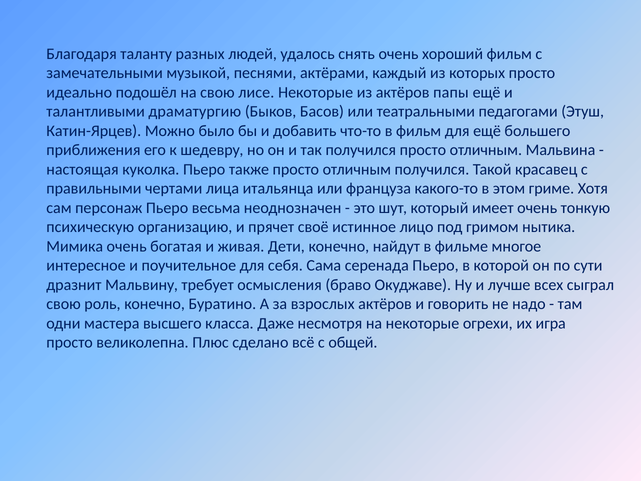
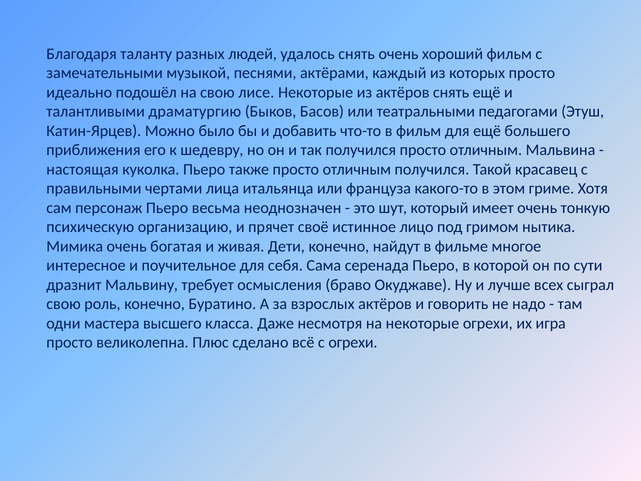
актёров папы: папы -> снять
с общей: общей -> огрехи
